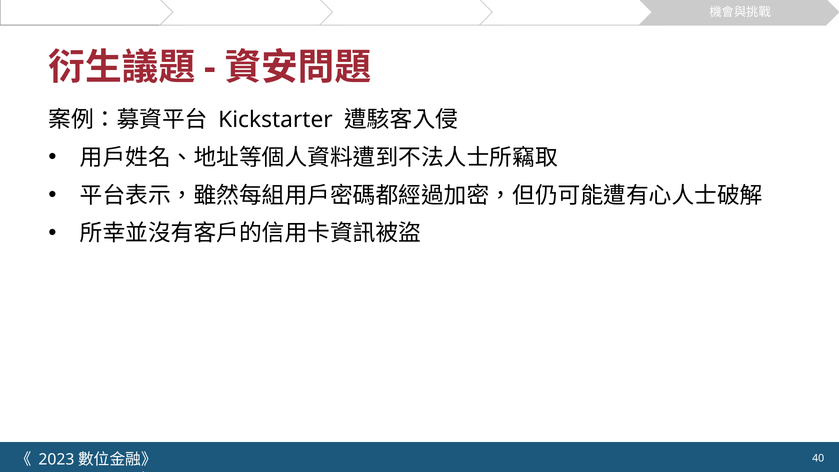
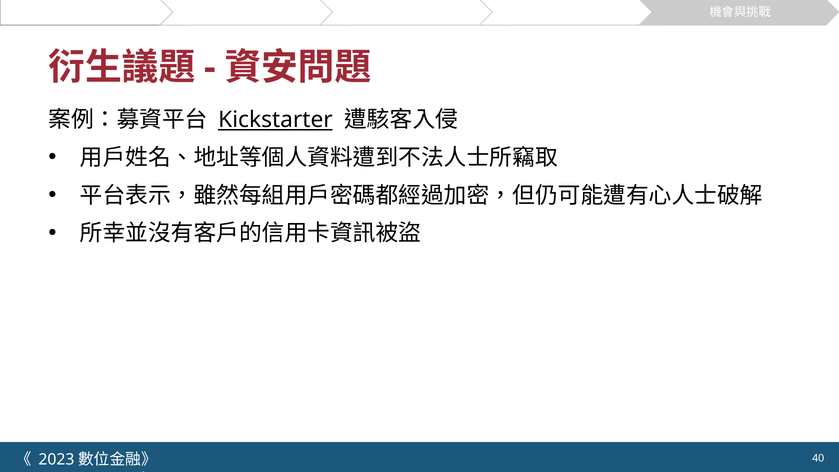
Kickstarter underline: none -> present
